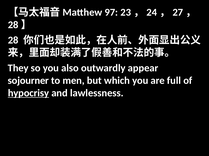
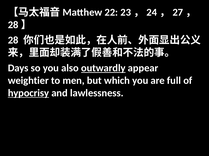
97: 97 -> 22
They: They -> Days
outwardly underline: none -> present
sojourner: sojourner -> weightier
